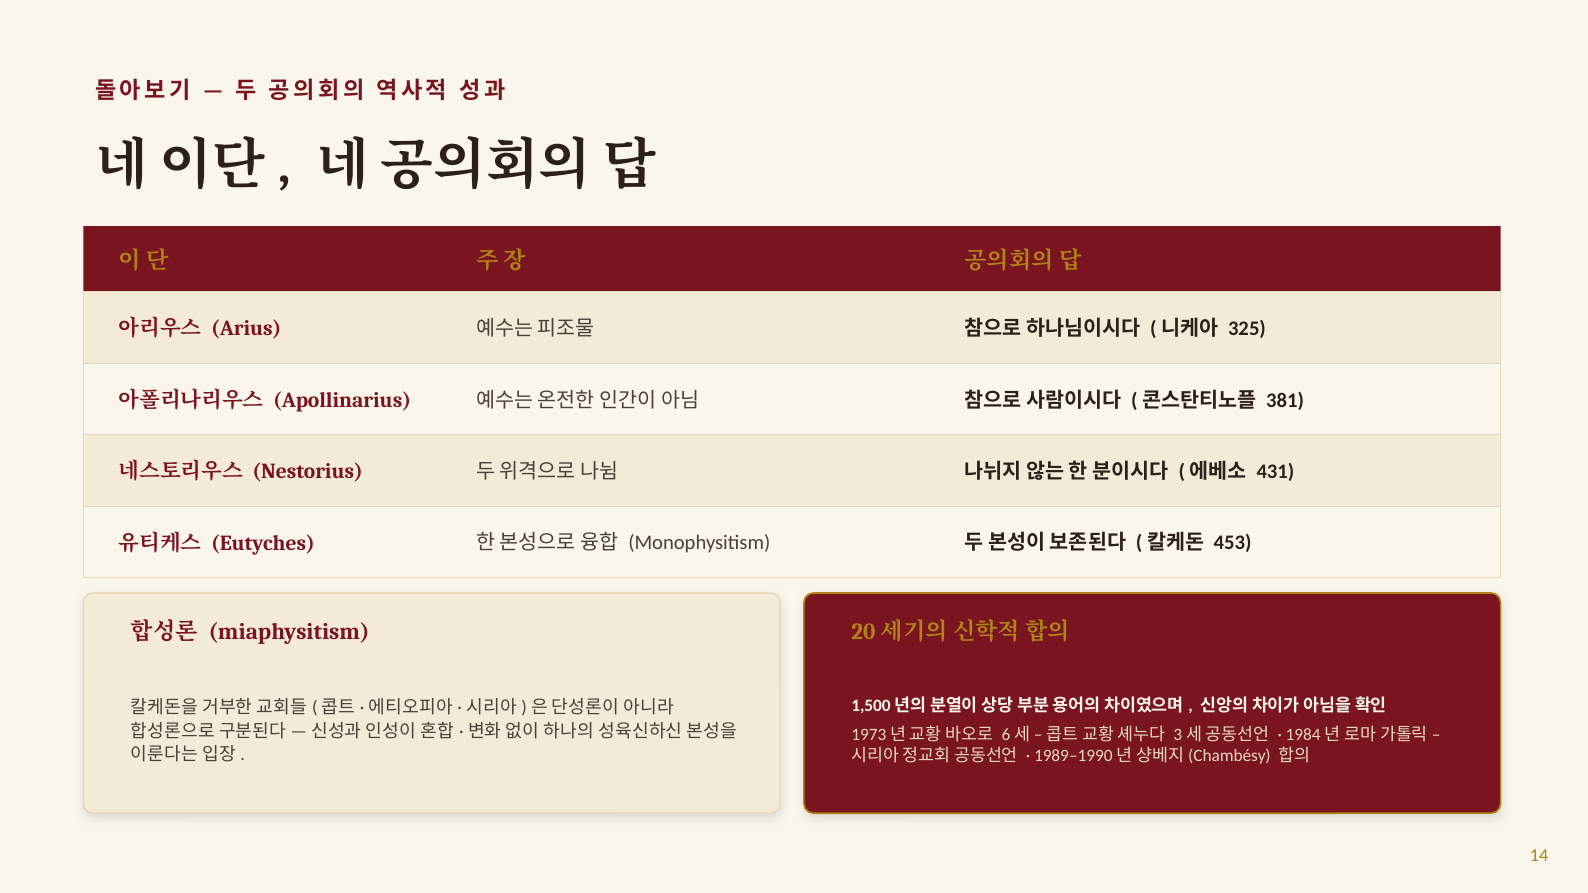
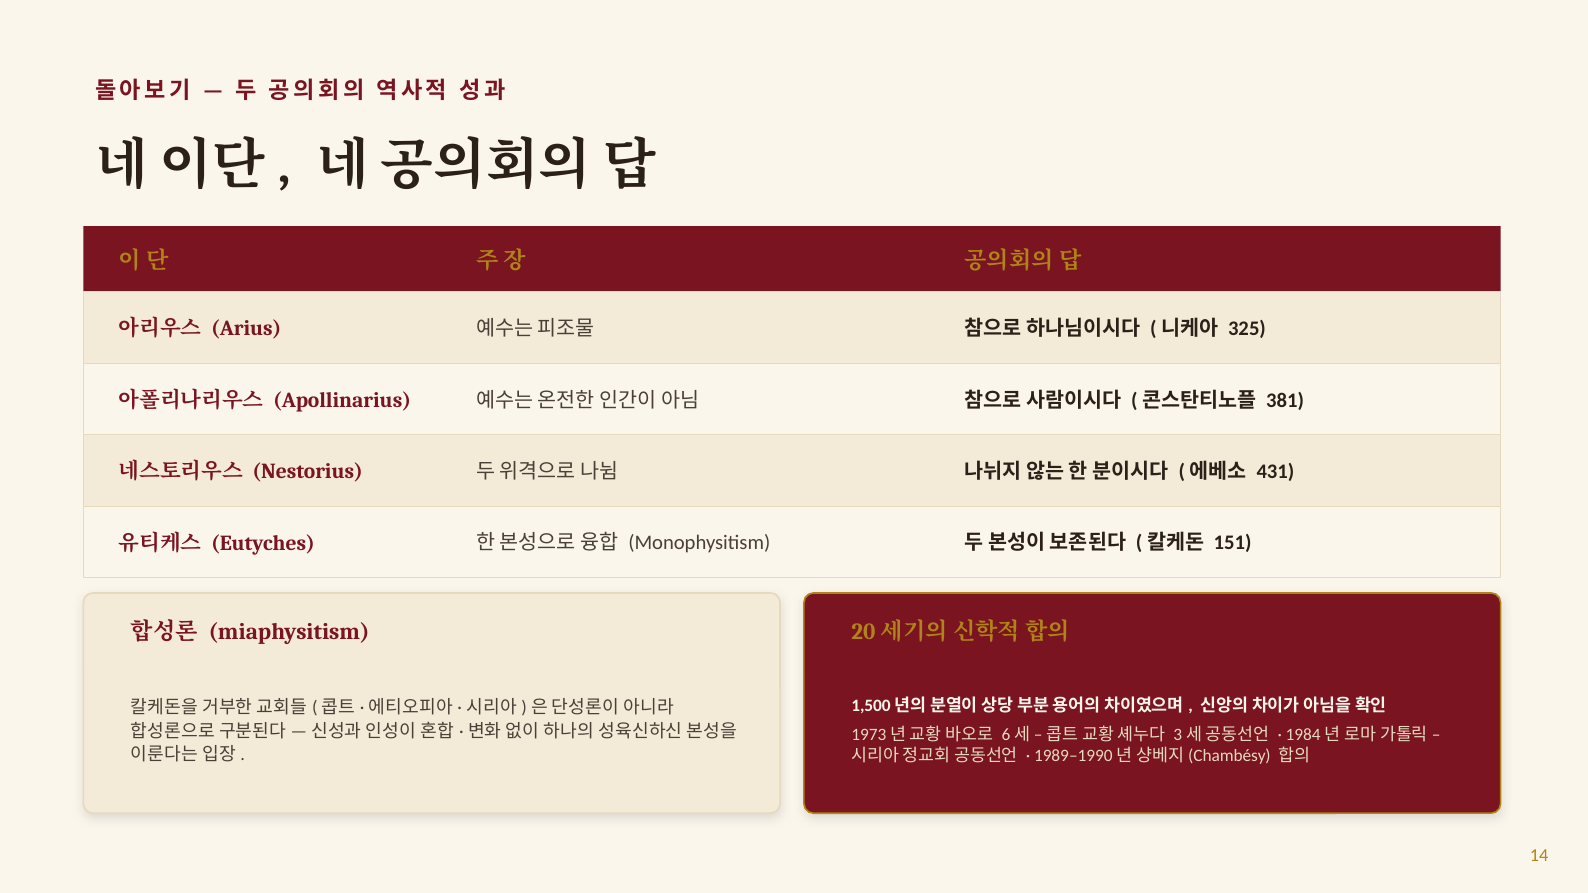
453: 453 -> 151
